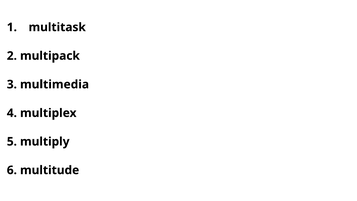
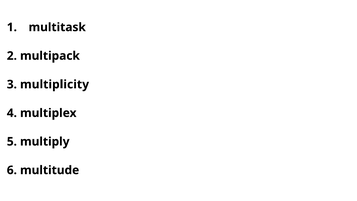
multimedia: multimedia -> multiplicity
